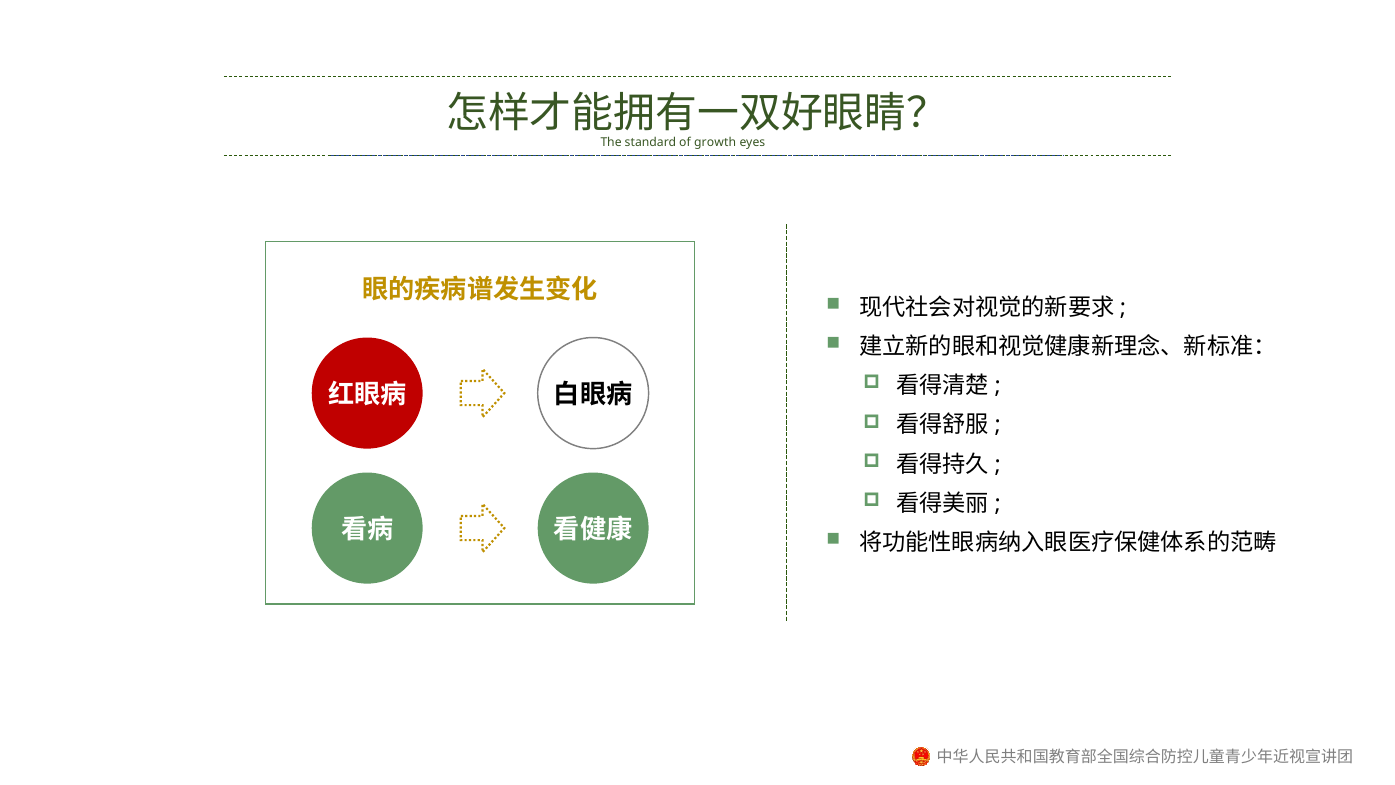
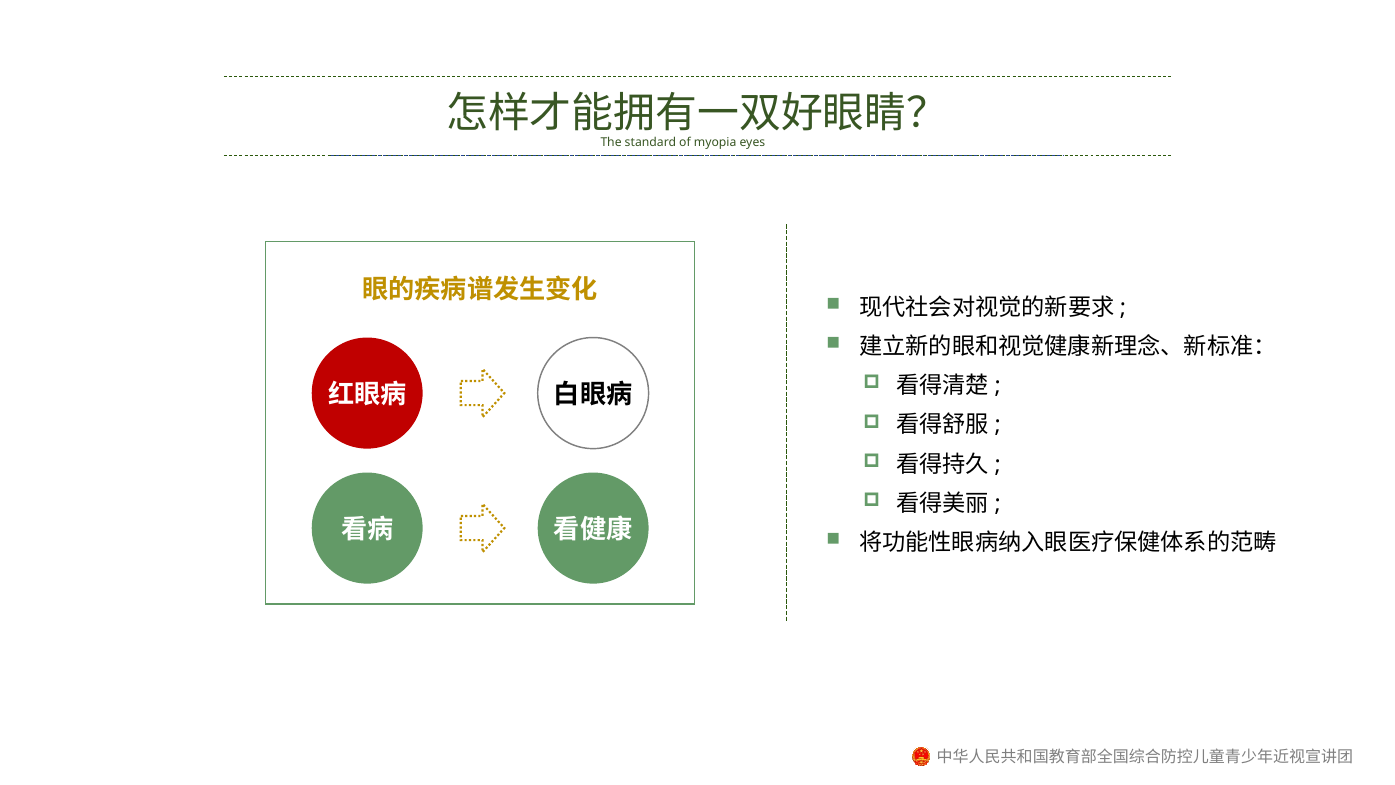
growth: growth -> myopia
